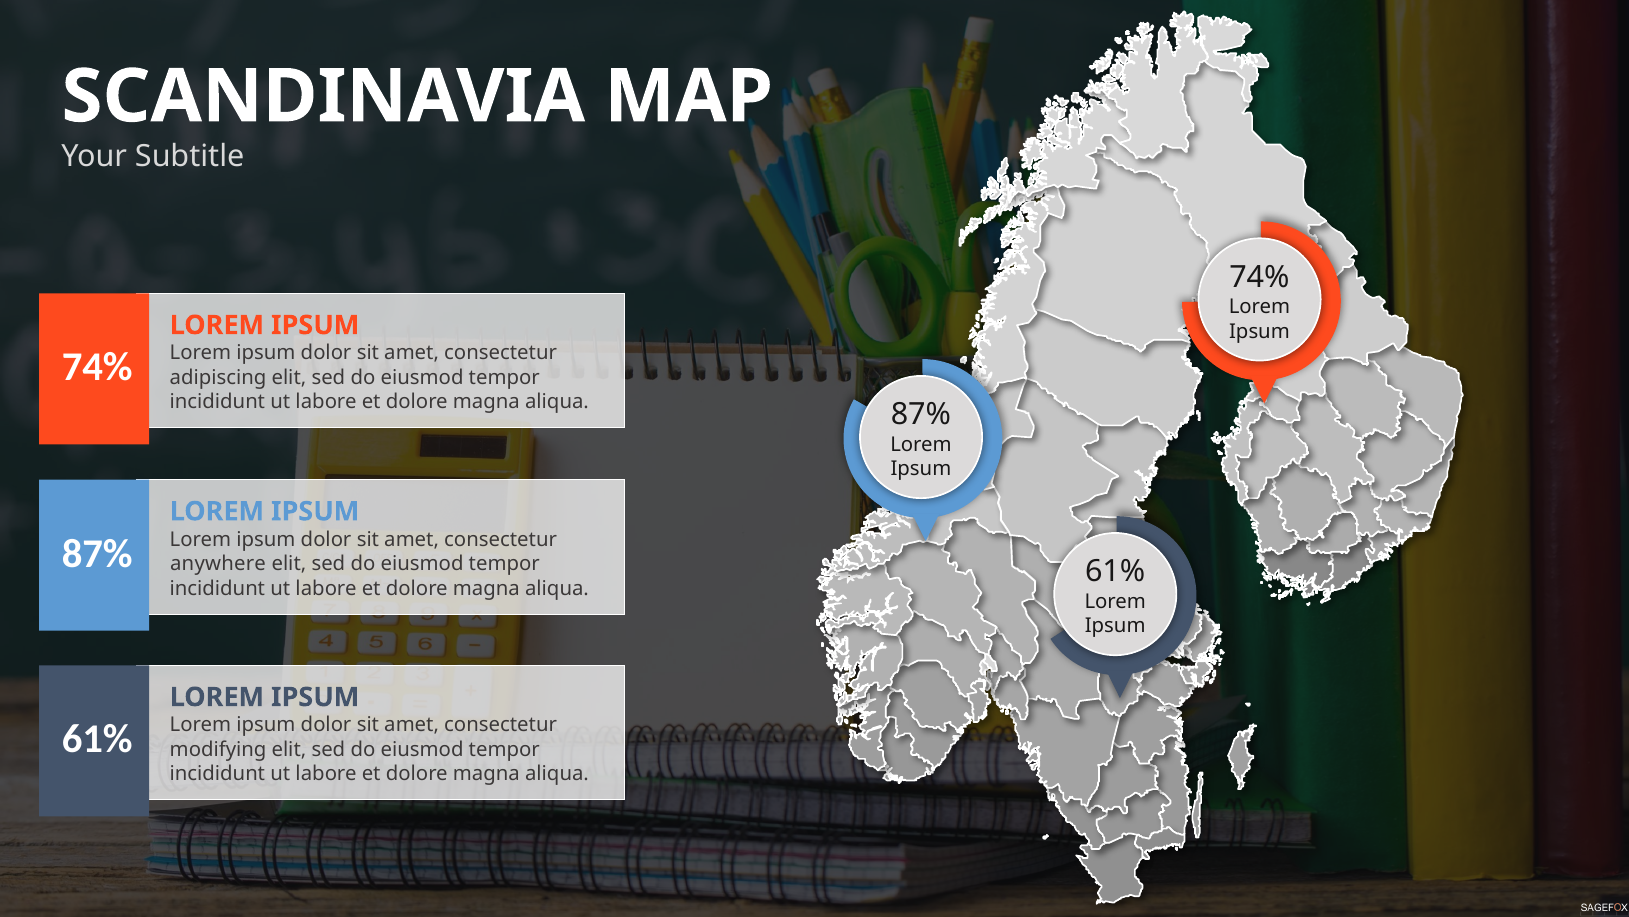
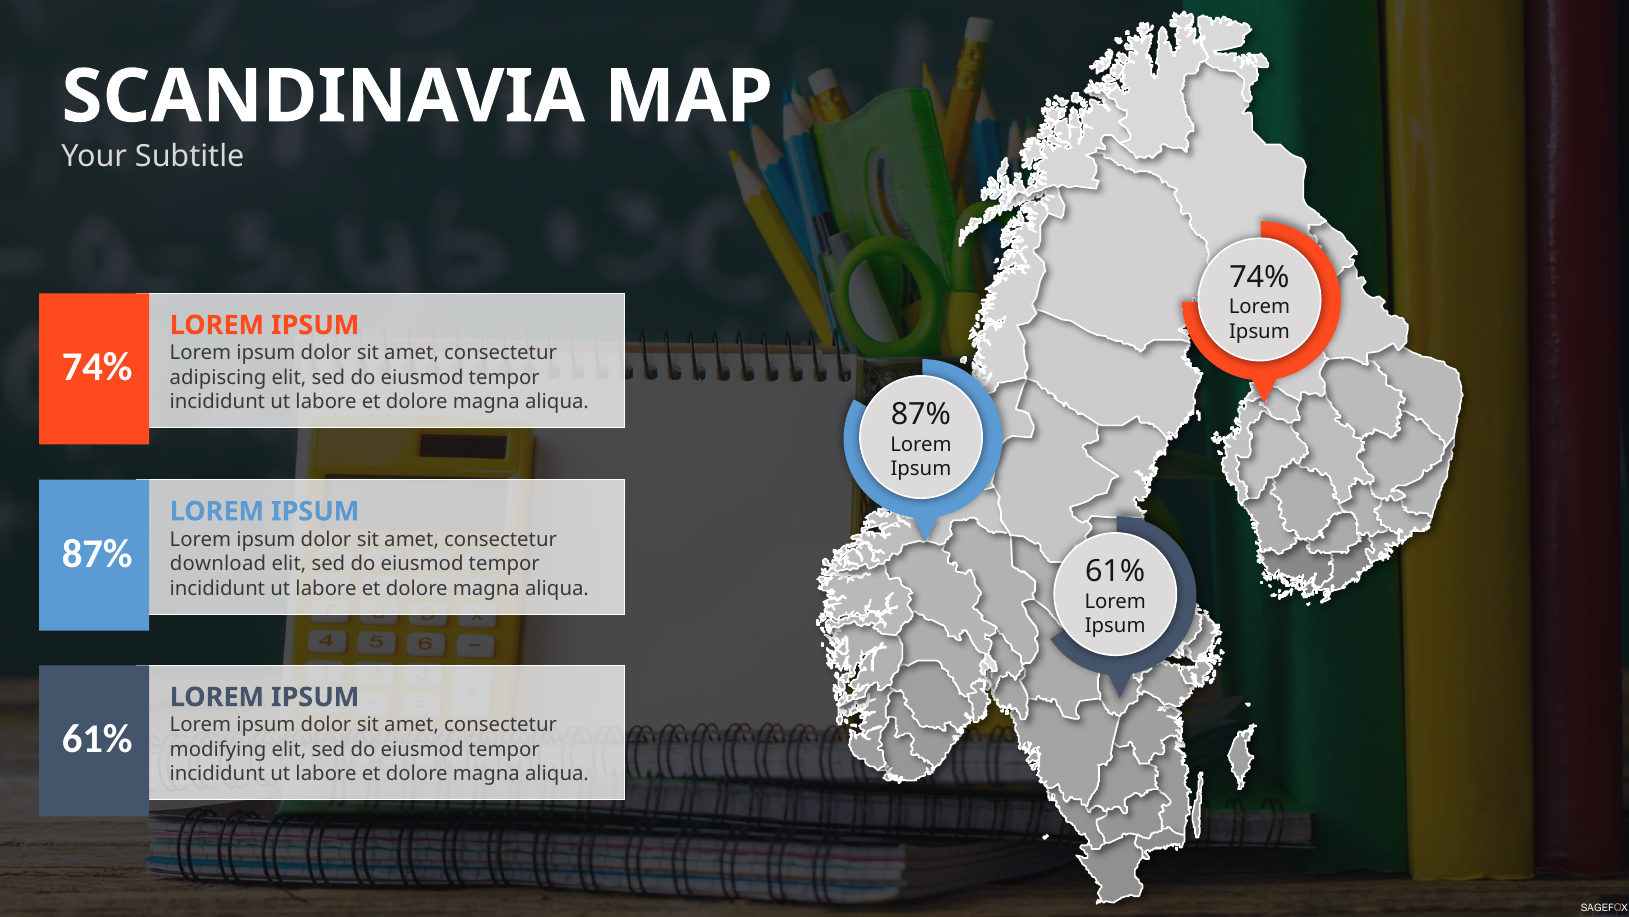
anywhere: anywhere -> download
